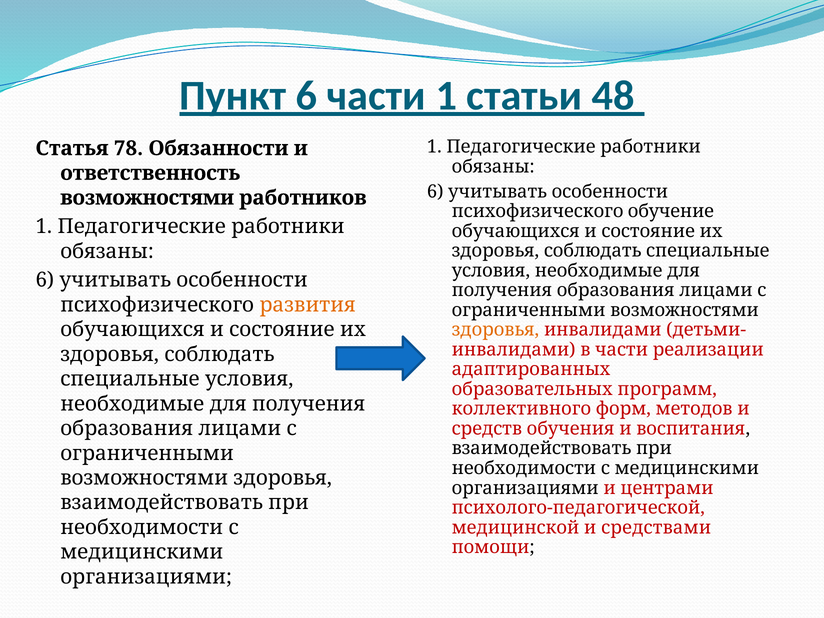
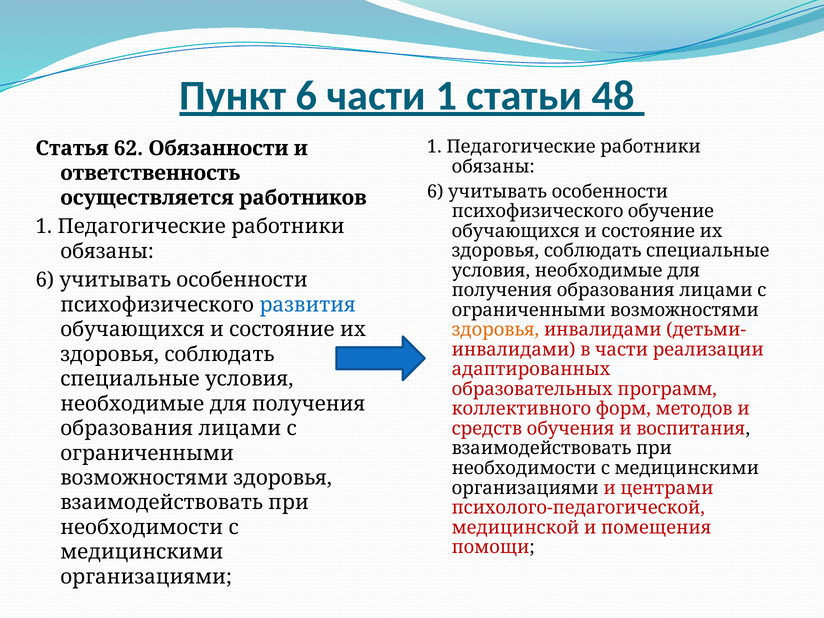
78: 78 -> 62
возможностями at (147, 198): возможностями -> осуществляется
развития colour: orange -> blue
средствами: средствами -> помещения
